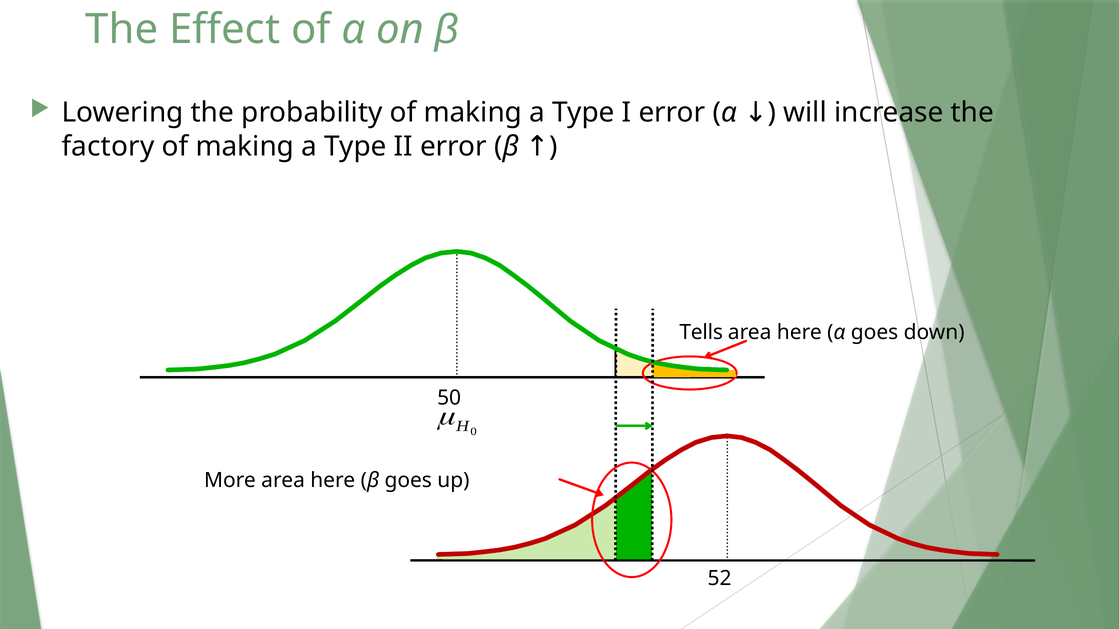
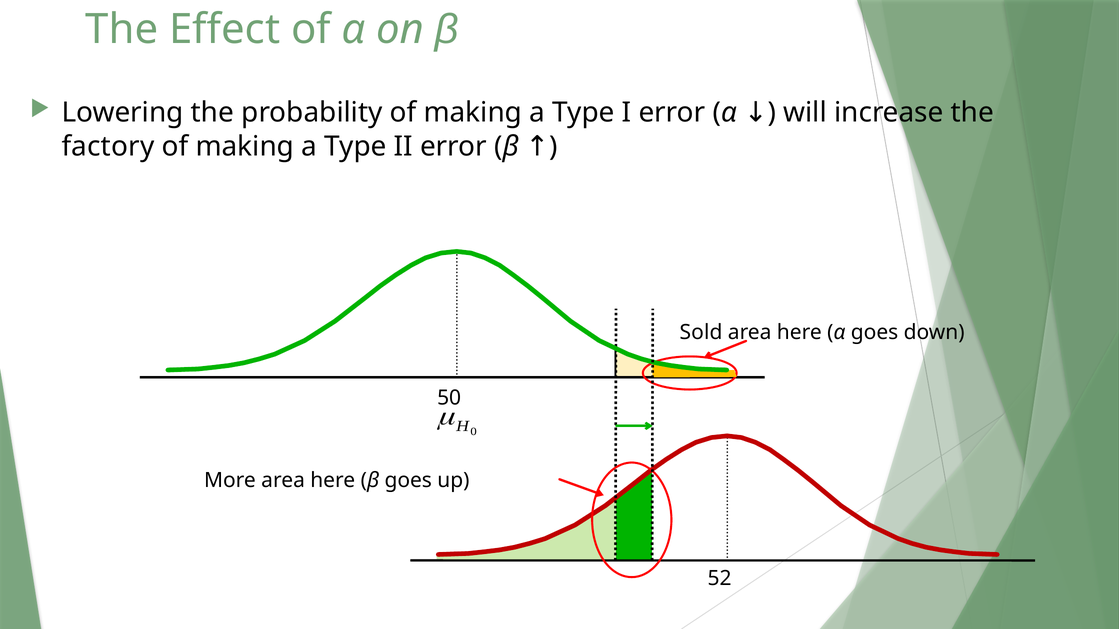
Tells: Tells -> Sold
